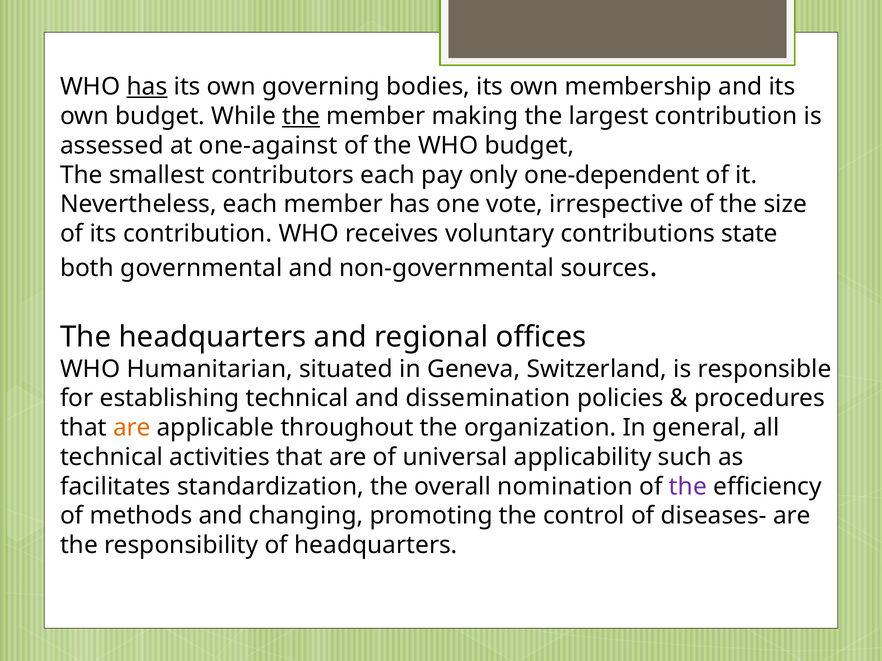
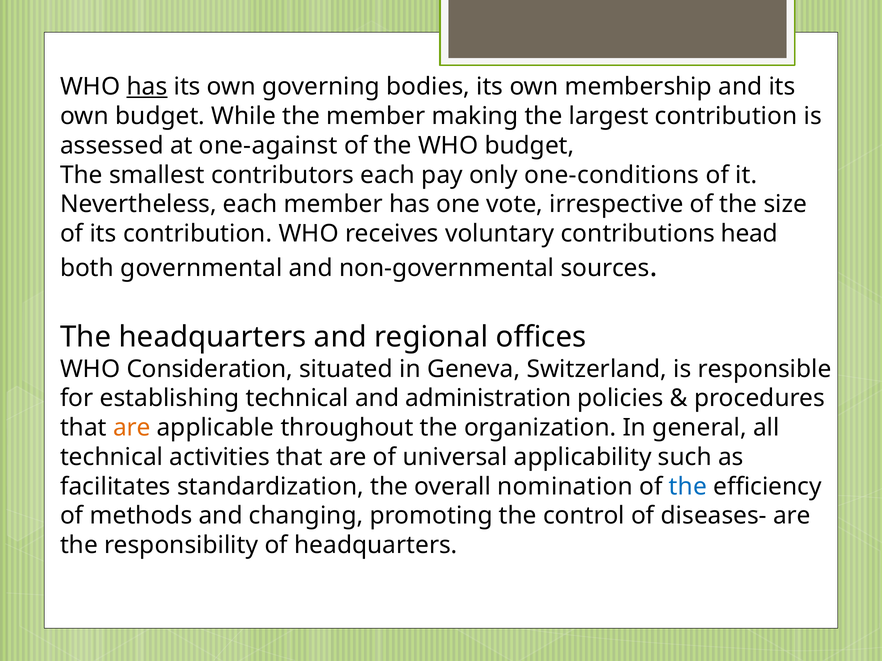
the at (301, 116) underline: present -> none
one-dependent: one-dependent -> one-conditions
state: state -> head
Humanitarian: Humanitarian -> Consideration
dissemination: dissemination -> administration
the at (688, 487) colour: purple -> blue
